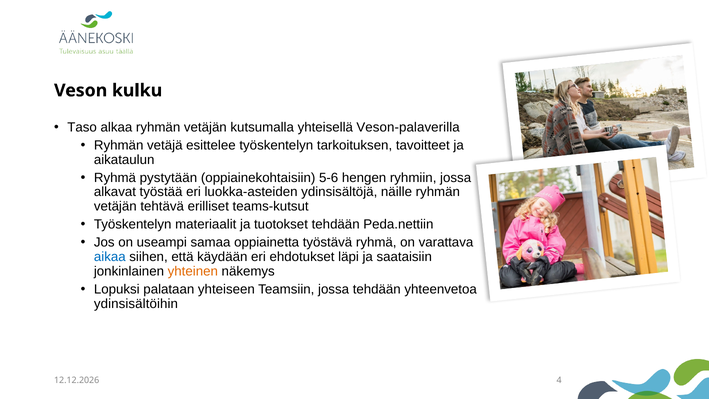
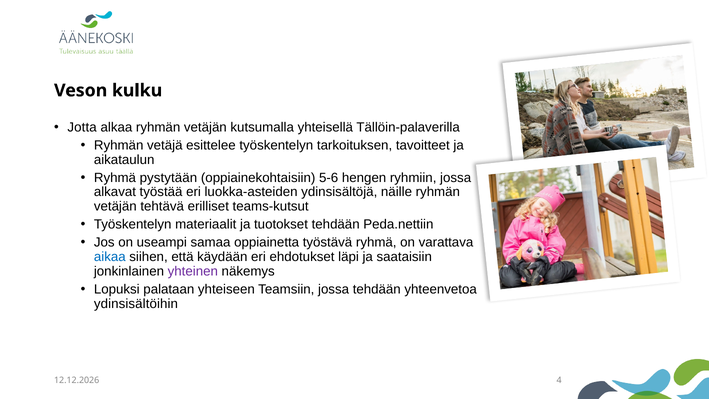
Taso: Taso -> Jotta
Veson-palaverilla: Veson-palaverilla -> Tällöin-palaverilla
yhteinen colour: orange -> purple
